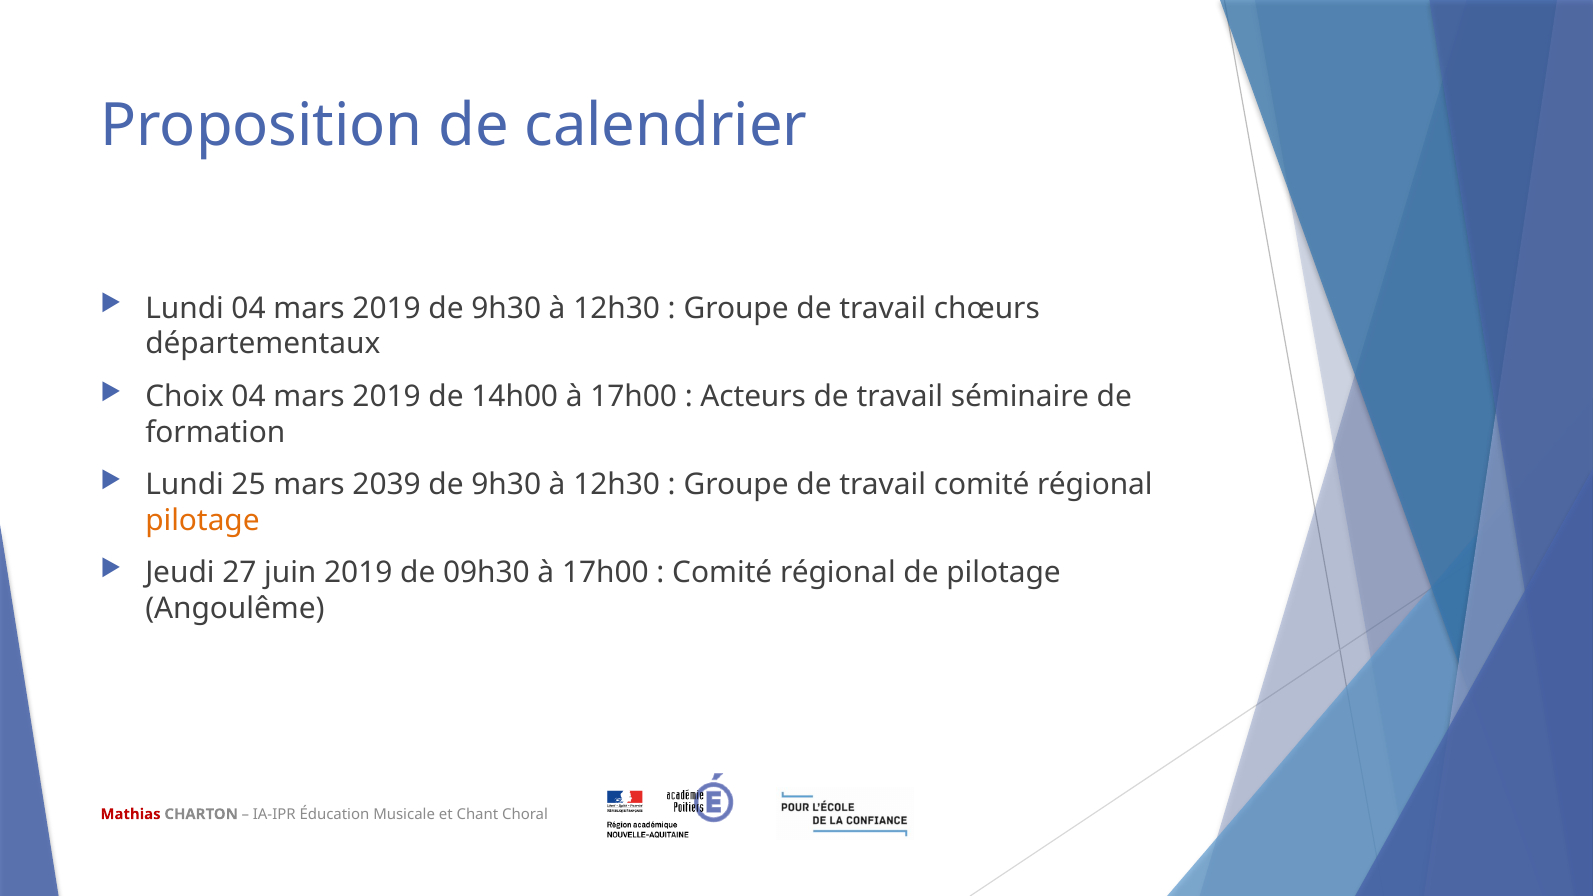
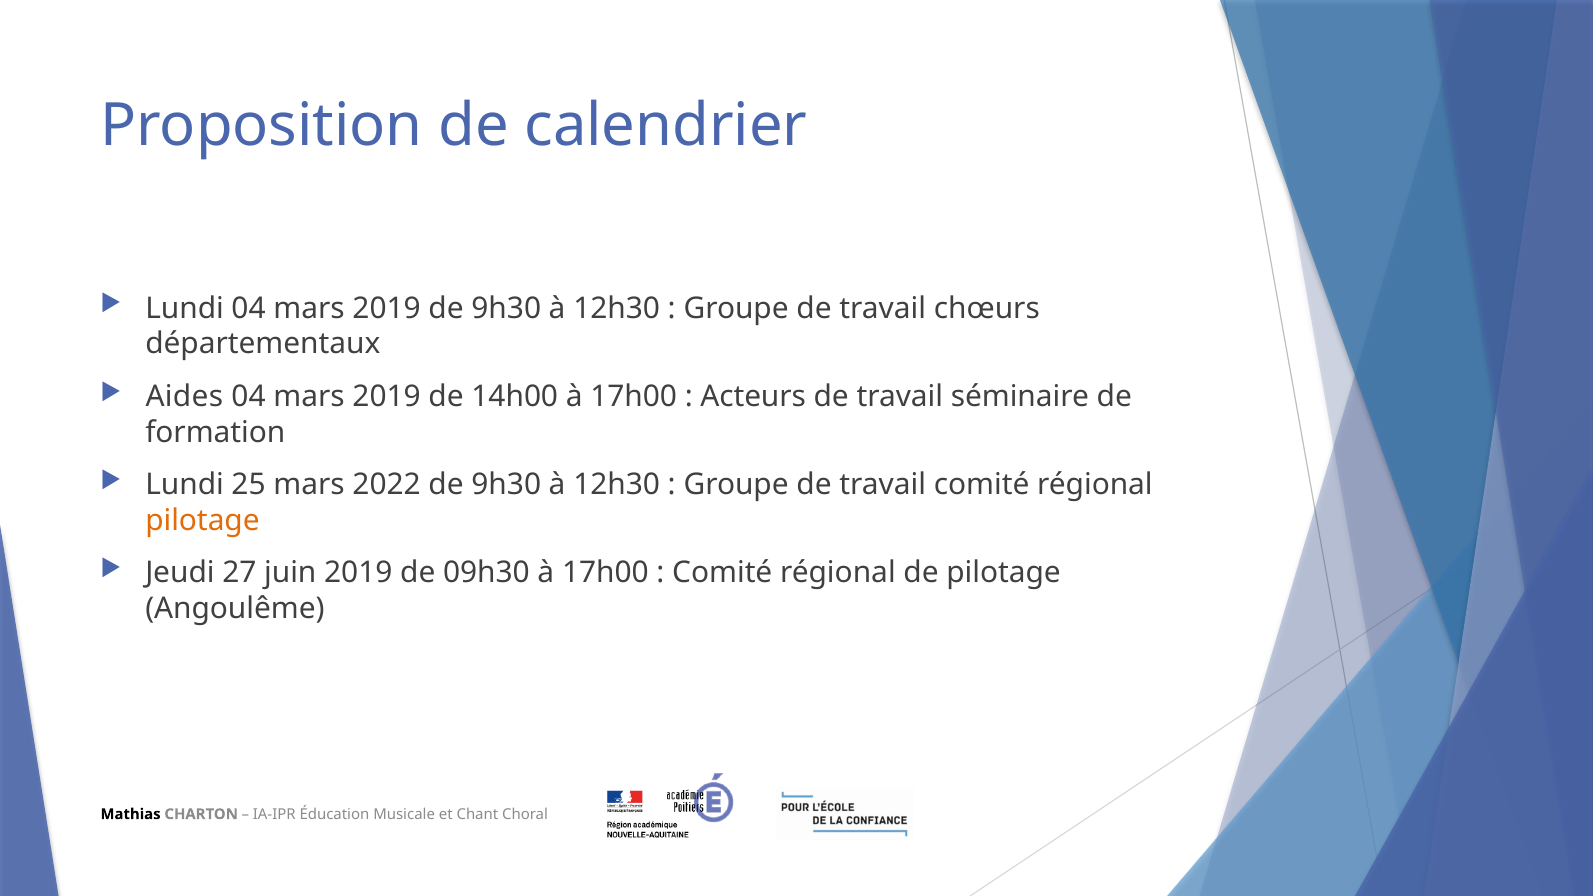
Choix: Choix -> Aides
2039: 2039 -> 2022
Mathias colour: red -> black
